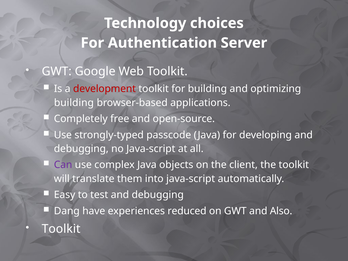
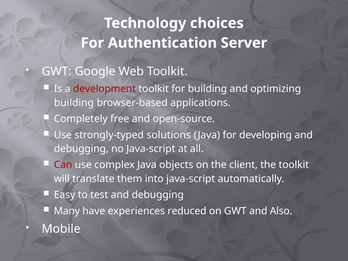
passcode: passcode -> solutions
Can colour: purple -> red
Dang: Dang -> Many
Toolkit at (61, 229): Toolkit -> Mobile
